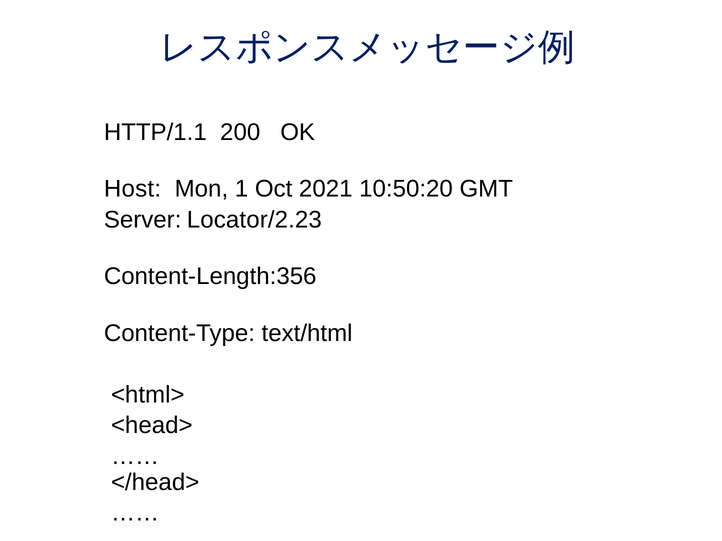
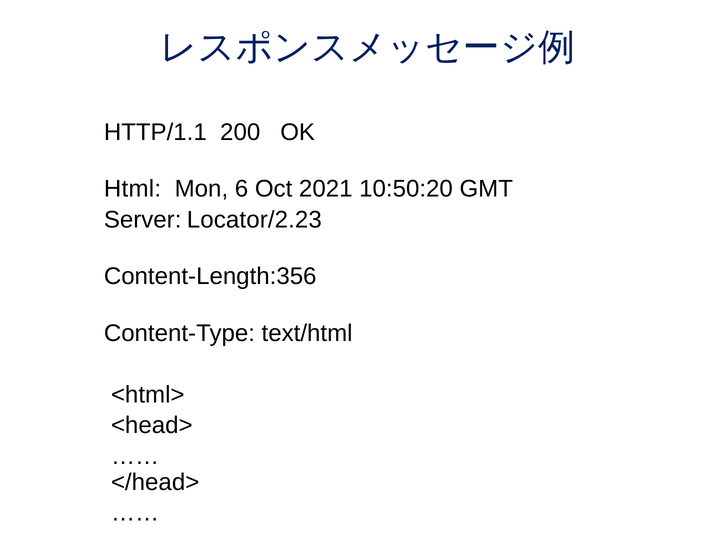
Host: Host -> Html
1: 1 -> 6
